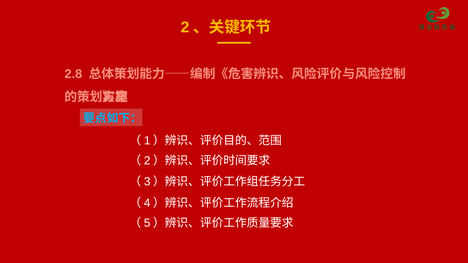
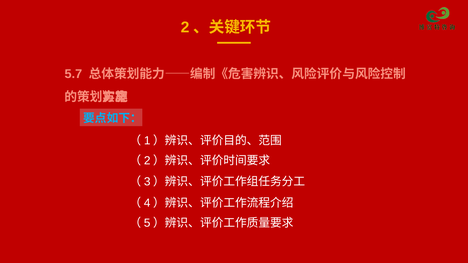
2.8: 2.8 -> 5.7
